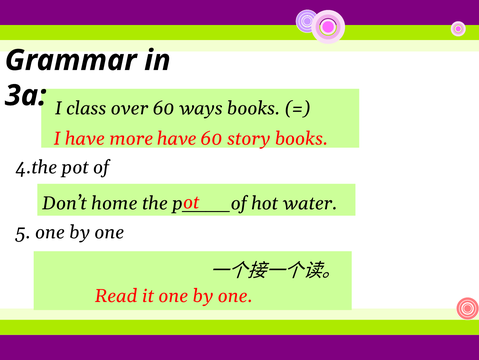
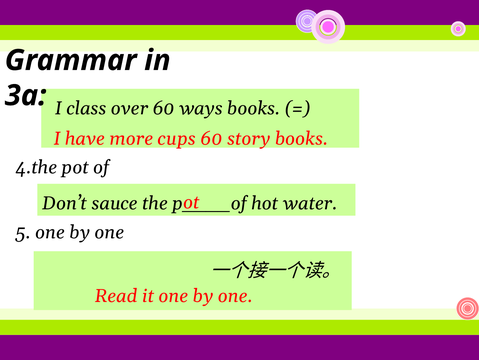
more have: have -> cups
home: home -> sauce
